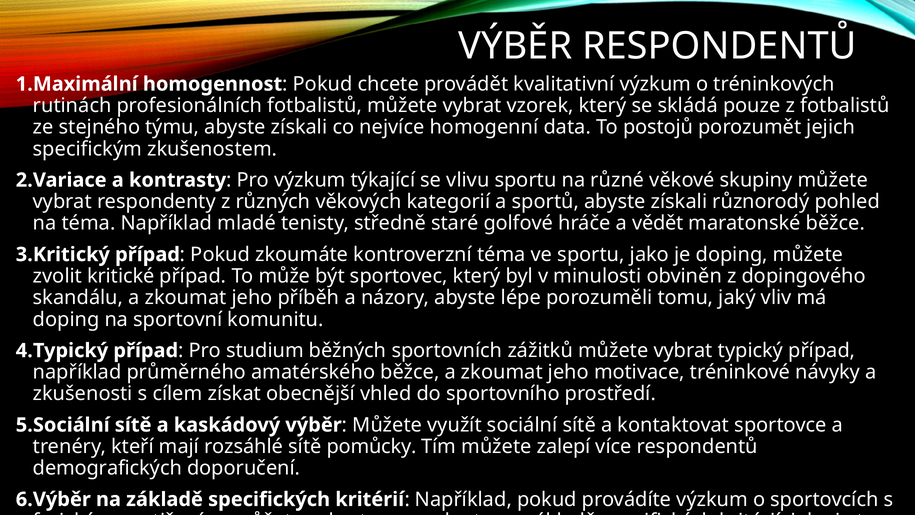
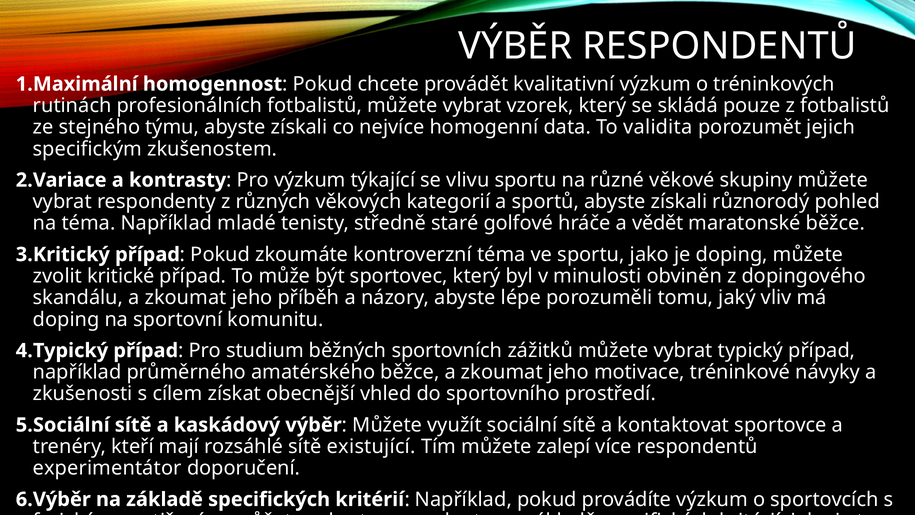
postojů: postojů -> validita
pomůcky: pomůcky -> existující
demografických: demografických -> experimentátor
